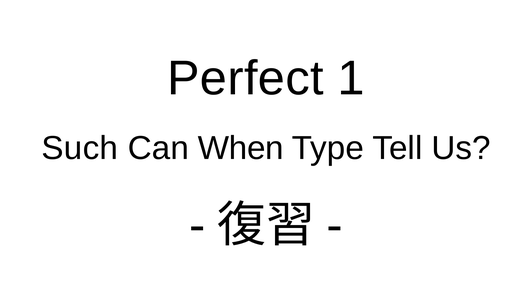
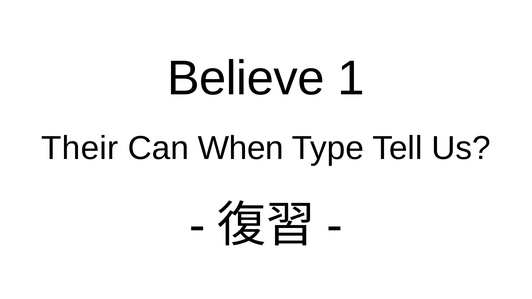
Perfect: Perfect -> Believe
Such: Such -> Their
